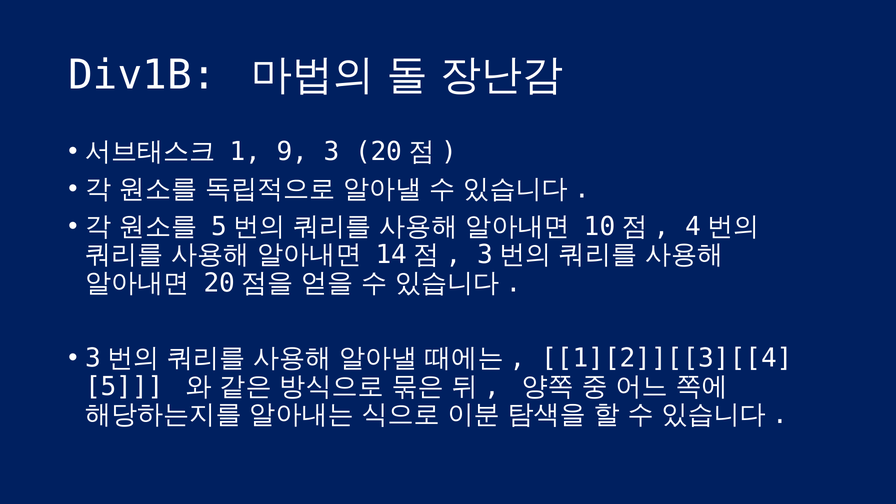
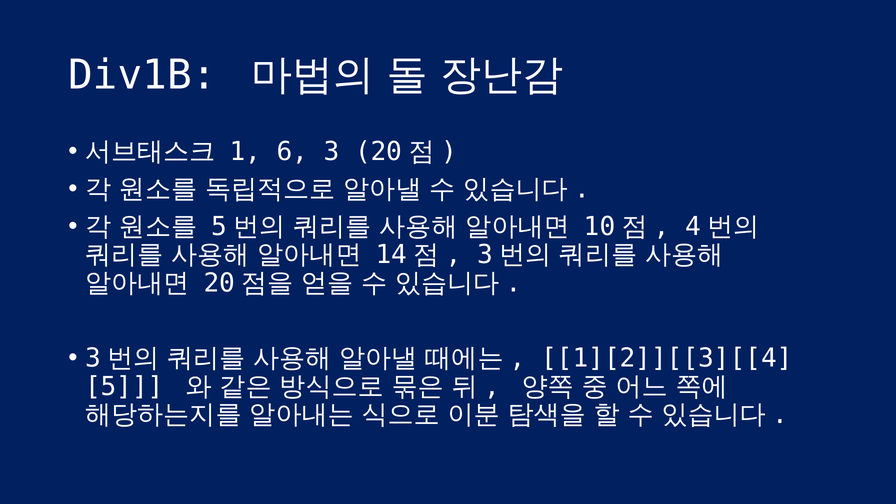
9: 9 -> 6
